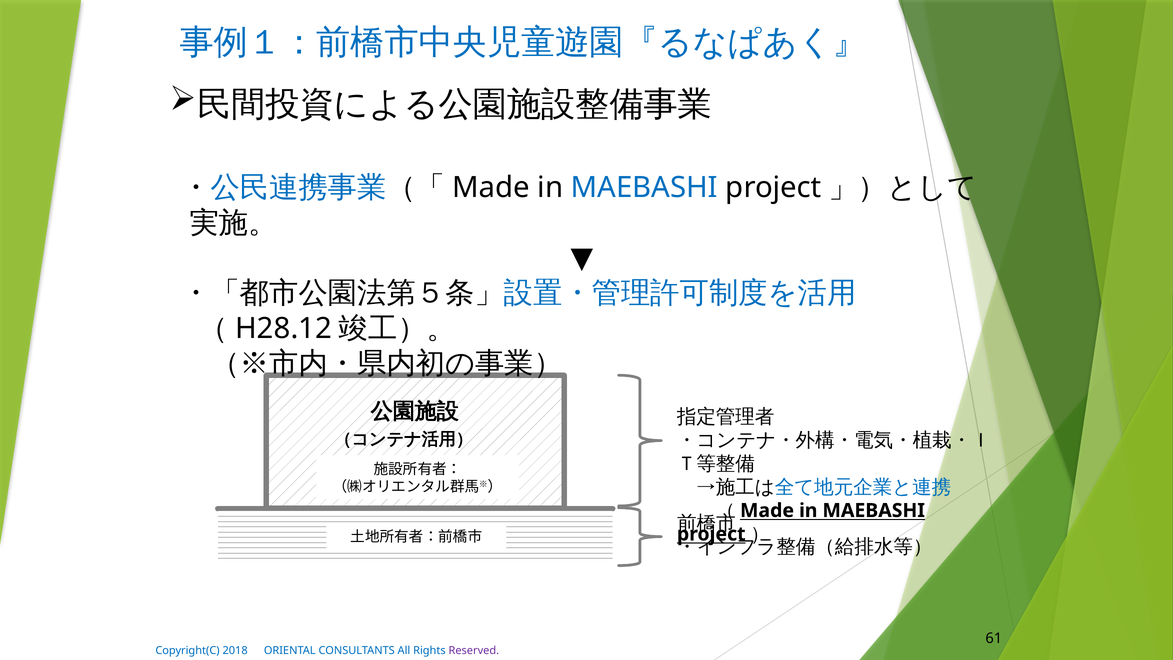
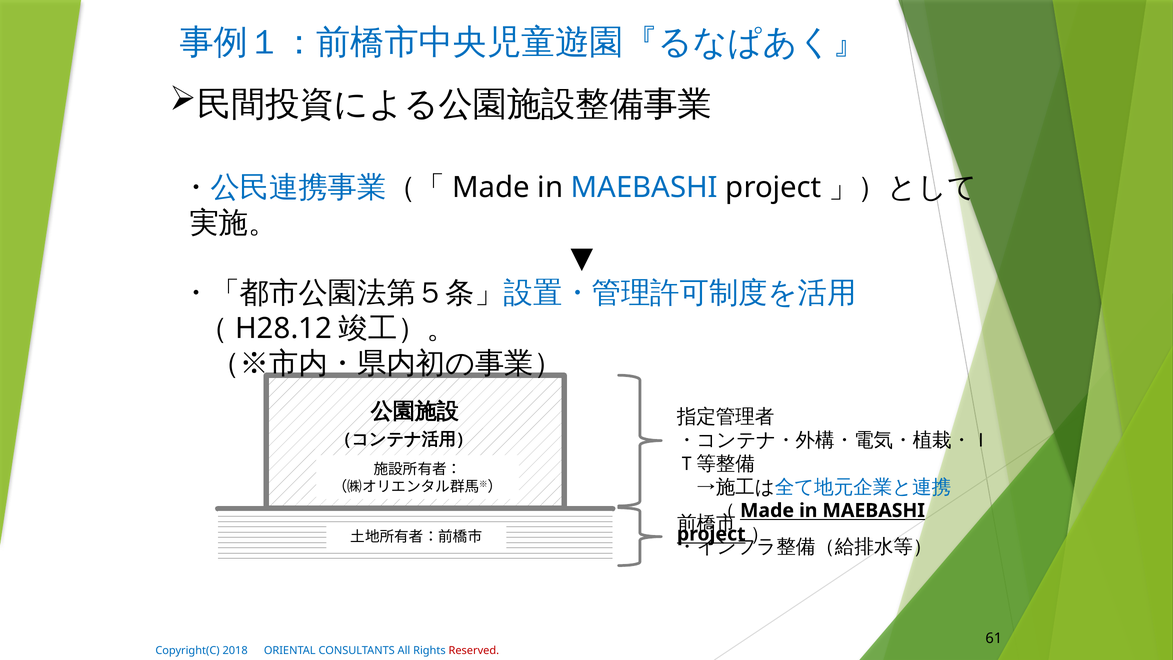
Reserved colour: purple -> red
